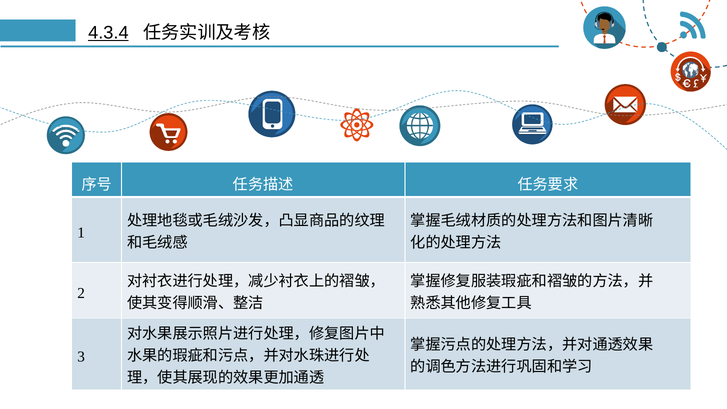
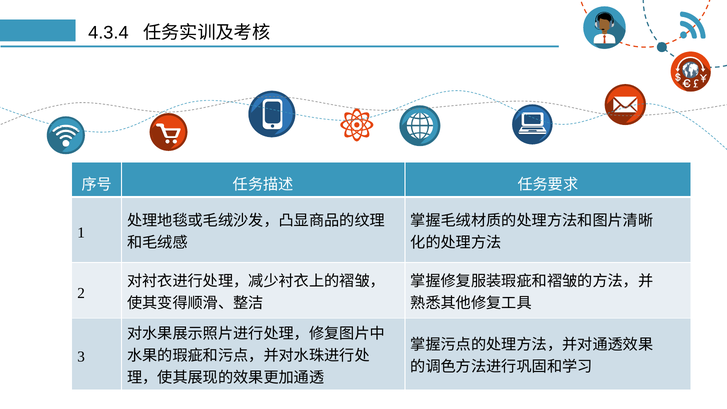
4.3.4 underline: present -> none
